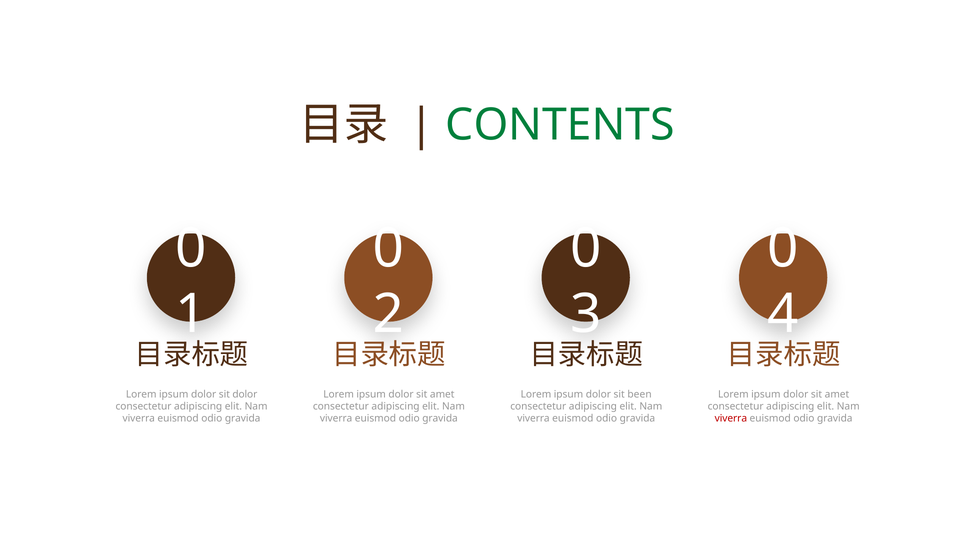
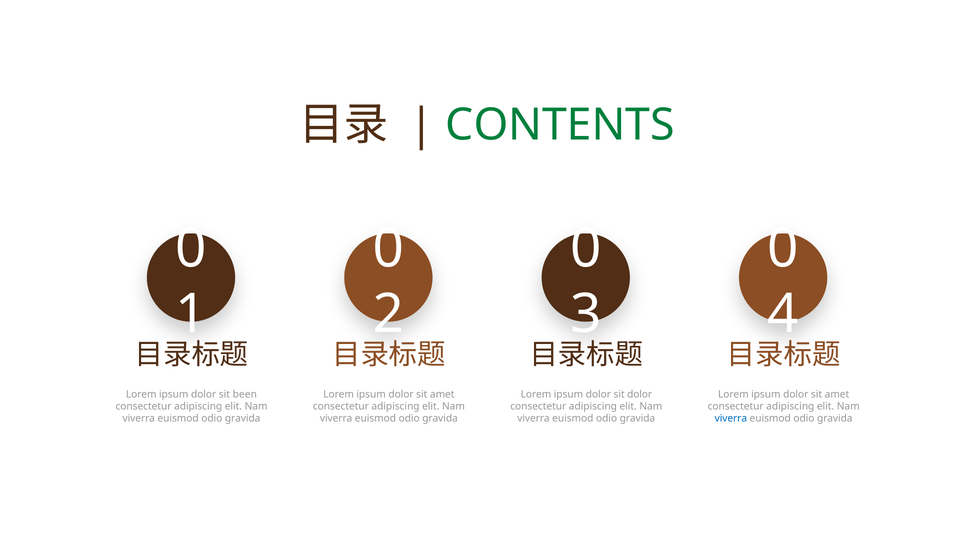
sit dolor: dolor -> been
sit been: been -> dolor
viverra at (731, 418) colour: red -> blue
